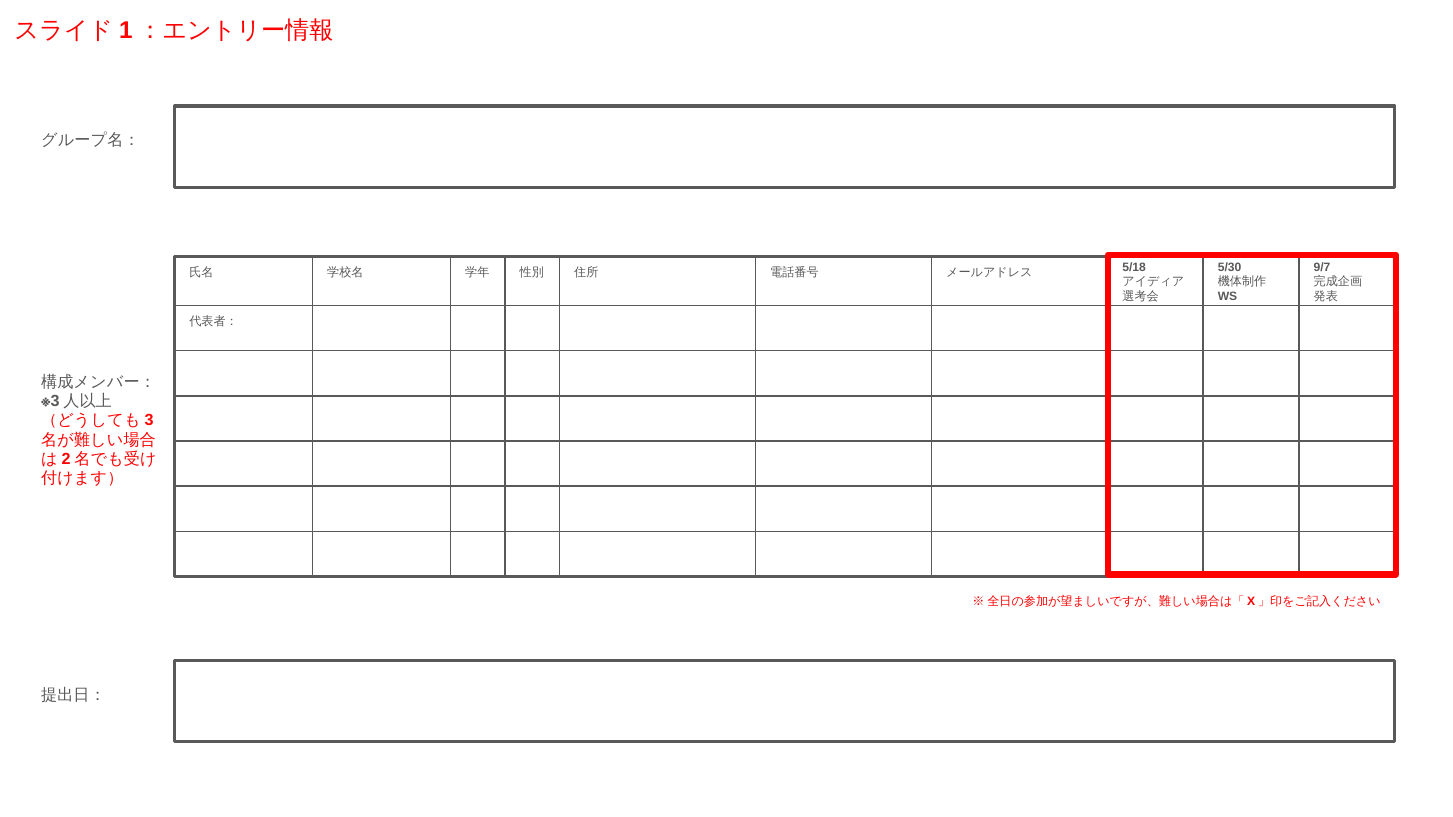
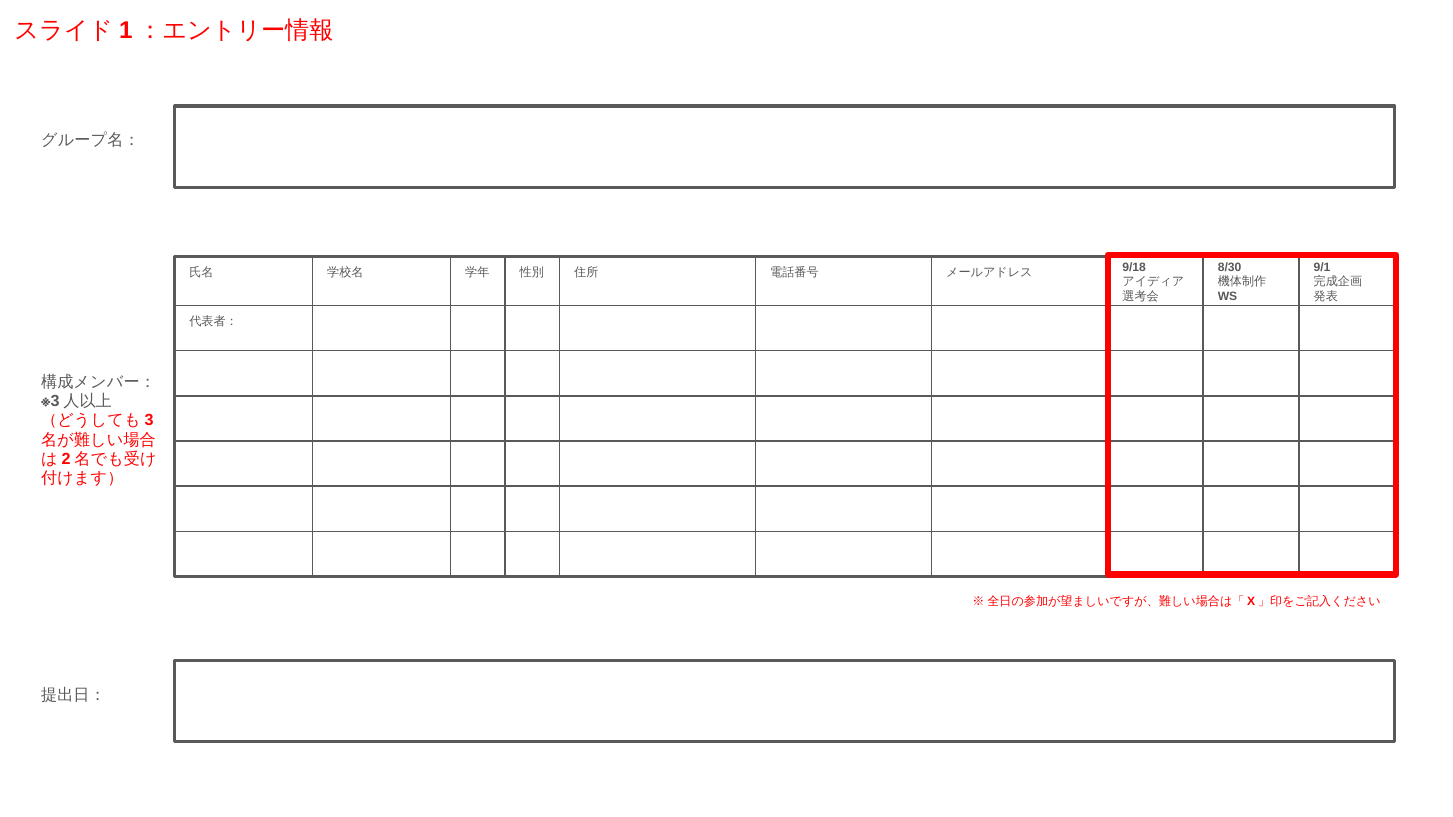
9/7: 9/7 -> 9/1
5/18: 5/18 -> 9/18
5/30: 5/30 -> 8/30
